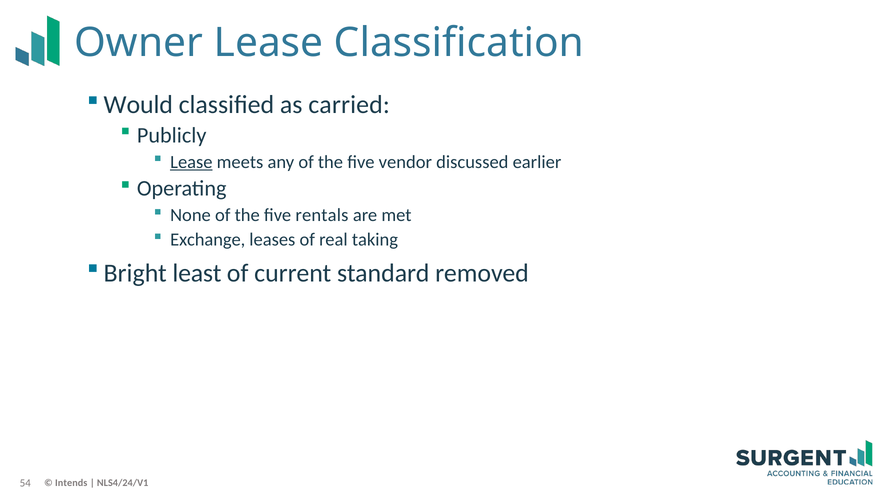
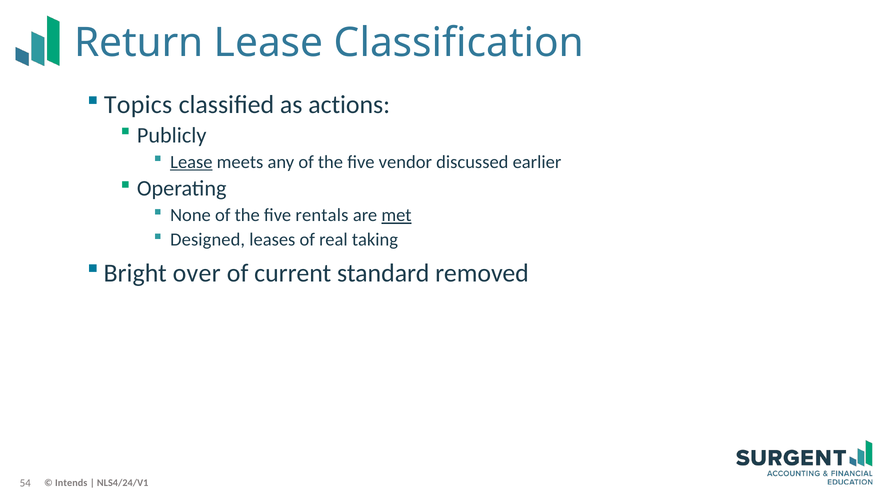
Owner: Owner -> Return
Would: Would -> Topics
carried: carried -> actions
met underline: none -> present
Exchange: Exchange -> Designed
least: least -> over
